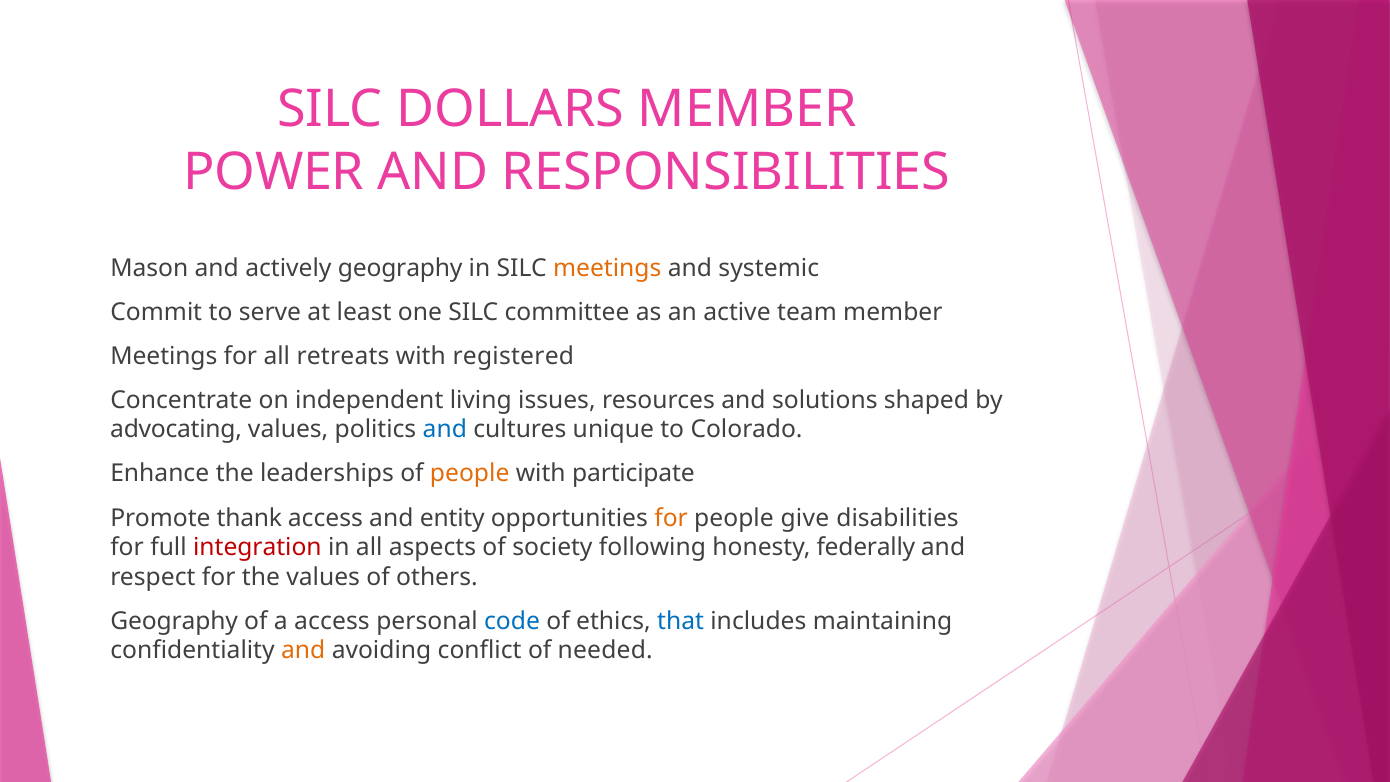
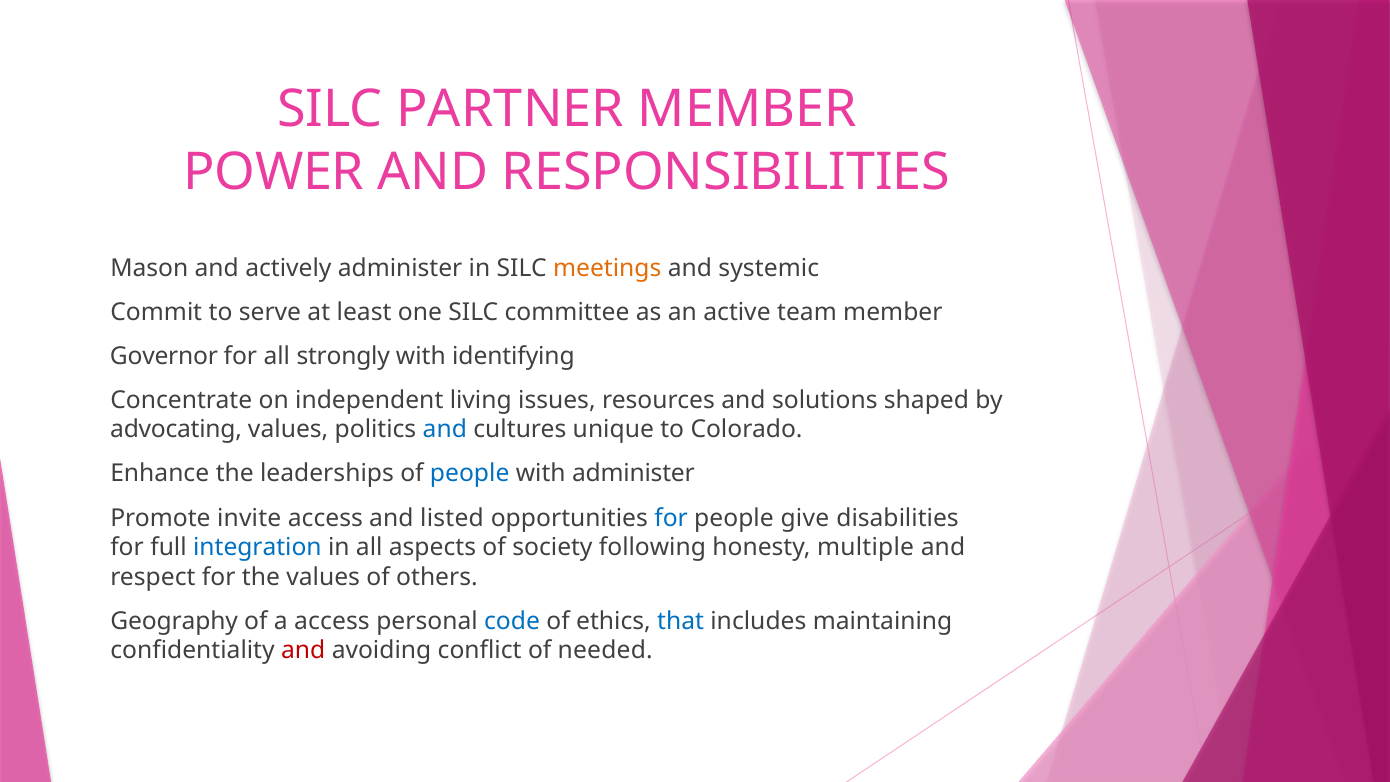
DOLLARS: DOLLARS -> PARTNER
actively geography: geography -> administer
Meetings at (164, 356): Meetings -> Governor
retreats: retreats -> strongly
registered: registered -> identifying
people at (470, 474) colour: orange -> blue
with participate: participate -> administer
thank: thank -> invite
entity: entity -> listed
for at (671, 518) colour: orange -> blue
integration colour: red -> blue
federally: federally -> multiple
and at (303, 650) colour: orange -> red
